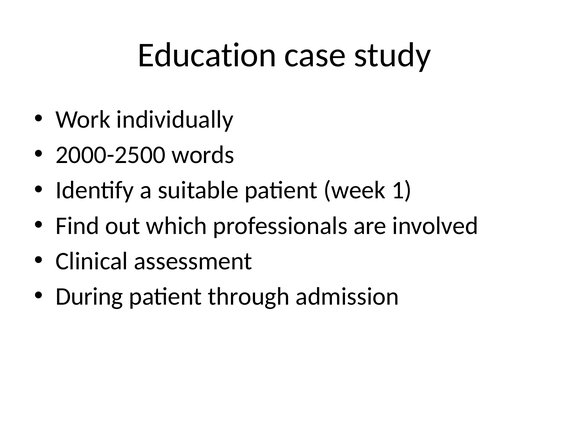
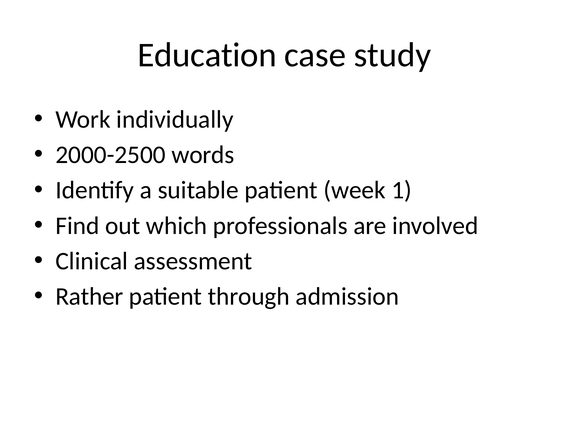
During: During -> Rather
